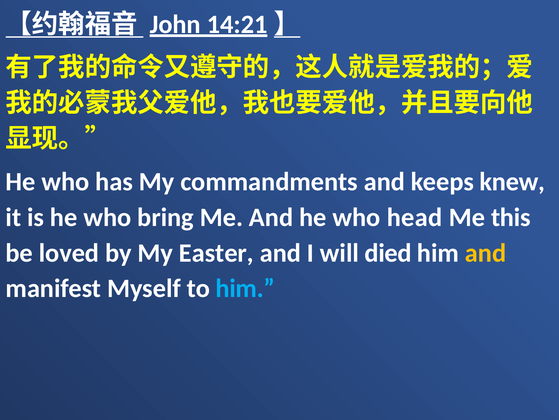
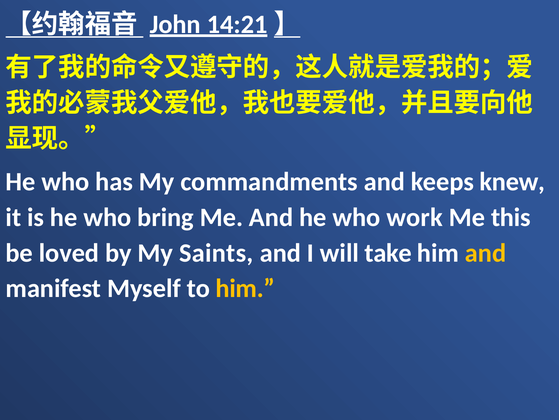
head: head -> work
Easter: Easter -> Saints
died: died -> take
him at (245, 288) colour: light blue -> yellow
